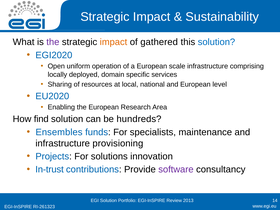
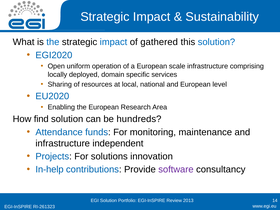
the at (53, 42) colour: purple -> blue
impact at (114, 42) colour: orange -> blue
Ensembles: Ensembles -> Attendance
specialists: specialists -> monitoring
provisioning: provisioning -> independent
In-trust: In-trust -> In-help
